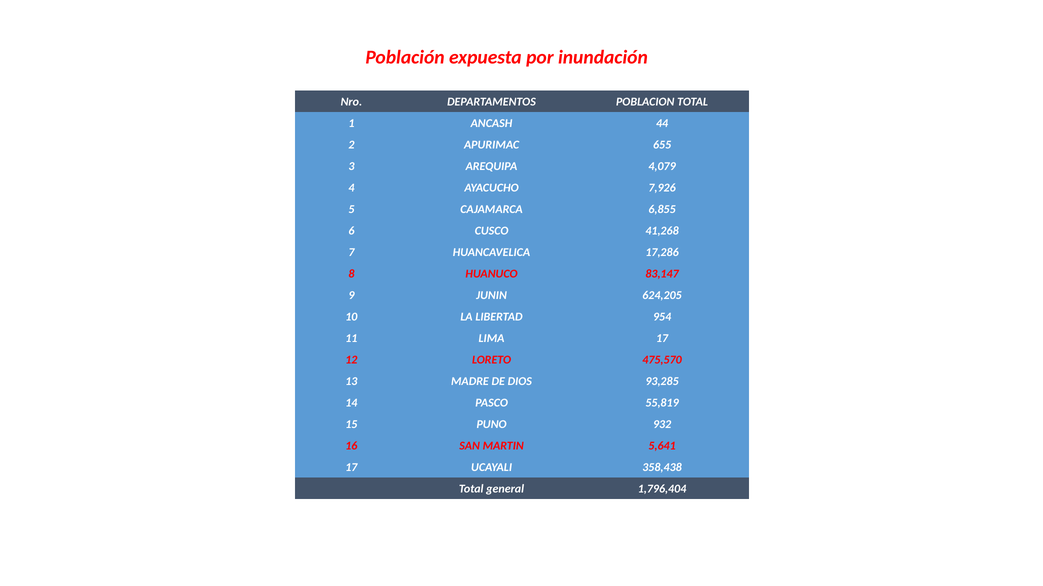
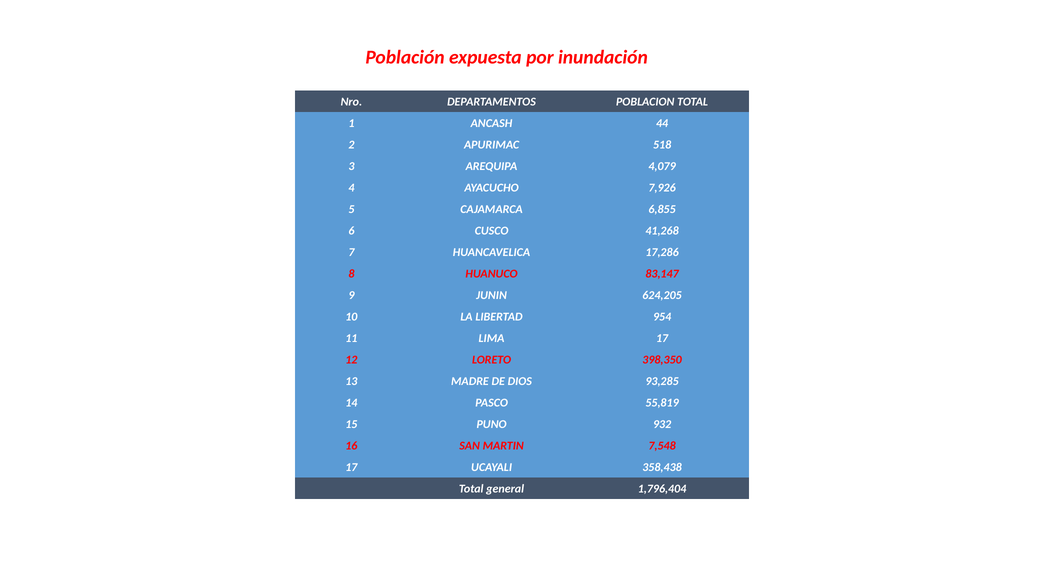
655: 655 -> 518
475,570: 475,570 -> 398,350
5,641: 5,641 -> 7,548
